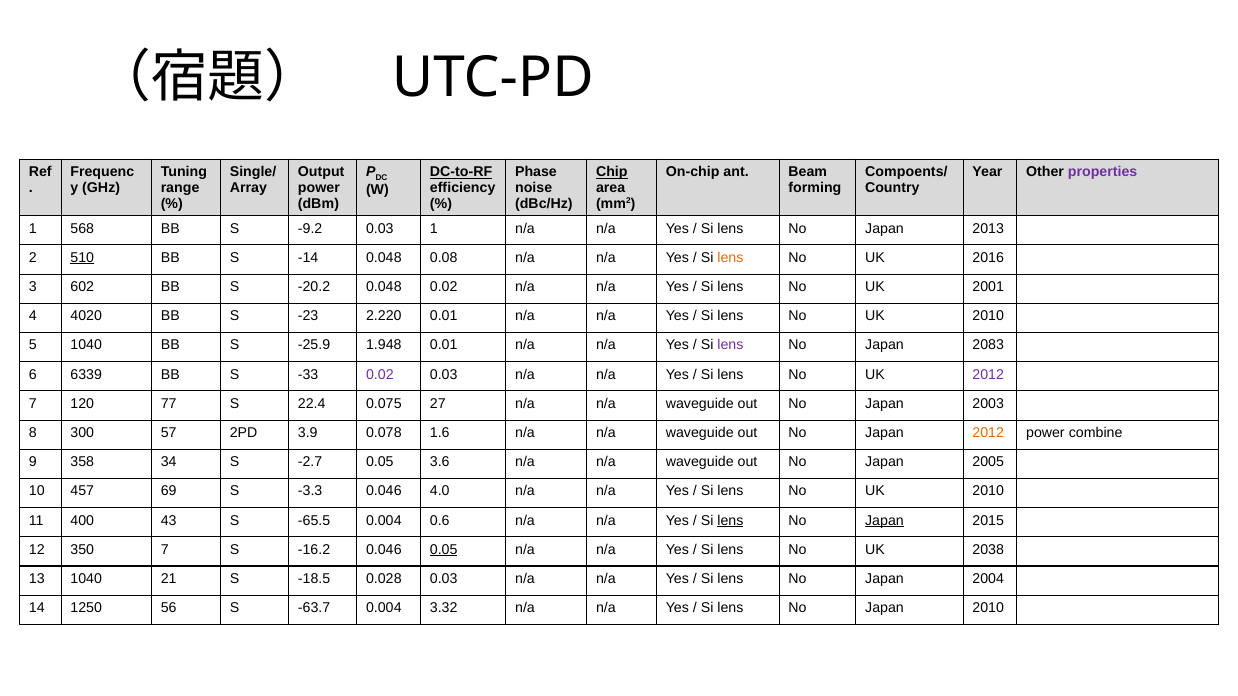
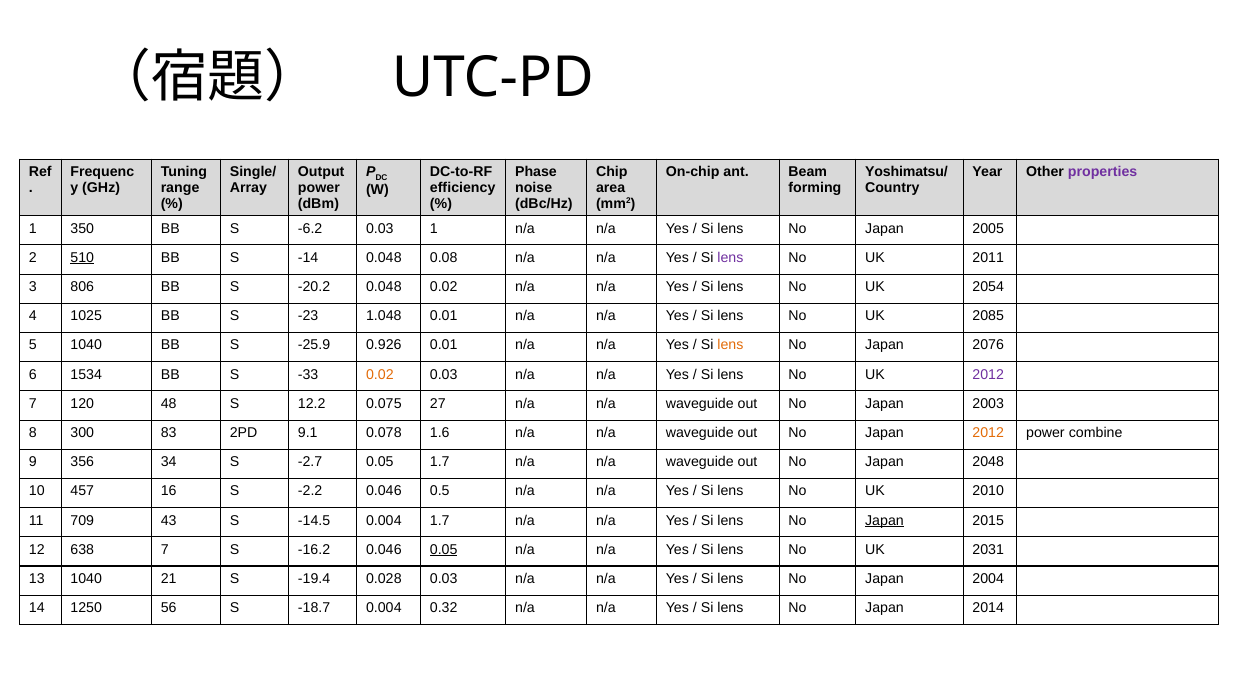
DC-to-RF underline: present -> none
Chip underline: present -> none
Compoents/: Compoents/ -> Yoshimatsu/
568: 568 -> 350
-9.2: -9.2 -> -6.2
2013: 2013 -> 2005
lens at (730, 258) colour: orange -> purple
2016: 2016 -> 2011
602: 602 -> 806
2001: 2001 -> 2054
4020: 4020 -> 1025
2.220: 2.220 -> 1.048
2010 at (988, 316): 2010 -> 2085
1.948: 1.948 -> 0.926
lens at (730, 345) colour: purple -> orange
2083: 2083 -> 2076
6339: 6339 -> 1534
0.02 at (380, 375) colour: purple -> orange
77: 77 -> 48
22.4: 22.4 -> 12.2
57: 57 -> 83
3.9: 3.9 -> 9.1
358: 358 -> 356
0.05 3.6: 3.6 -> 1.7
2005: 2005 -> 2048
69: 69 -> 16
-3.3: -3.3 -> -2.2
4.0: 4.0 -> 0.5
400: 400 -> 709
-65.5: -65.5 -> -14.5
0.004 0.6: 0.6 -> 1.7
lens at (730, 521) underline: present -> none
350: 350 -> 638
2038: 2038 -> 2031
-18.5: -18.5 -> -19.4
-63.7: -63.7 -> -18.7
3.32: 3.32 -> 0.32
Japan 2010: 2010 -> 2014
